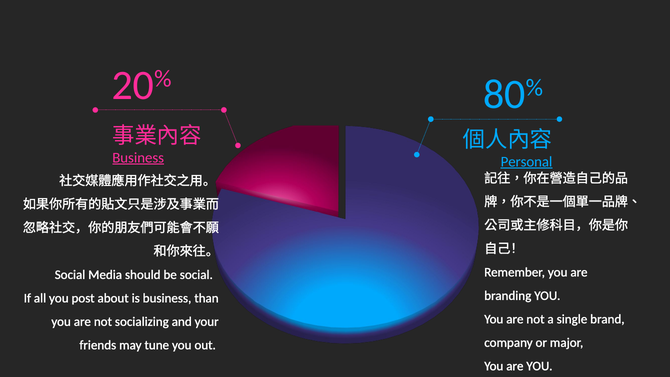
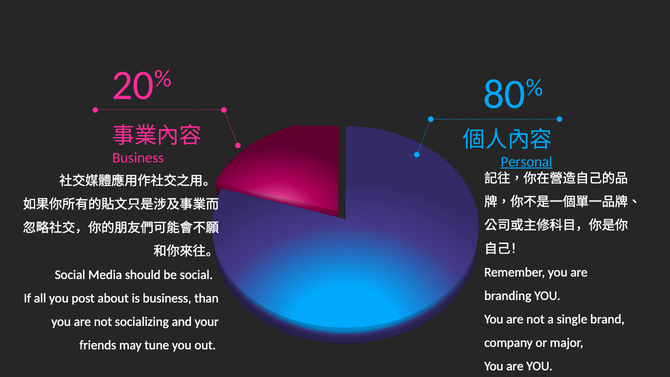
Business at (138, 158) underline: present -> none
